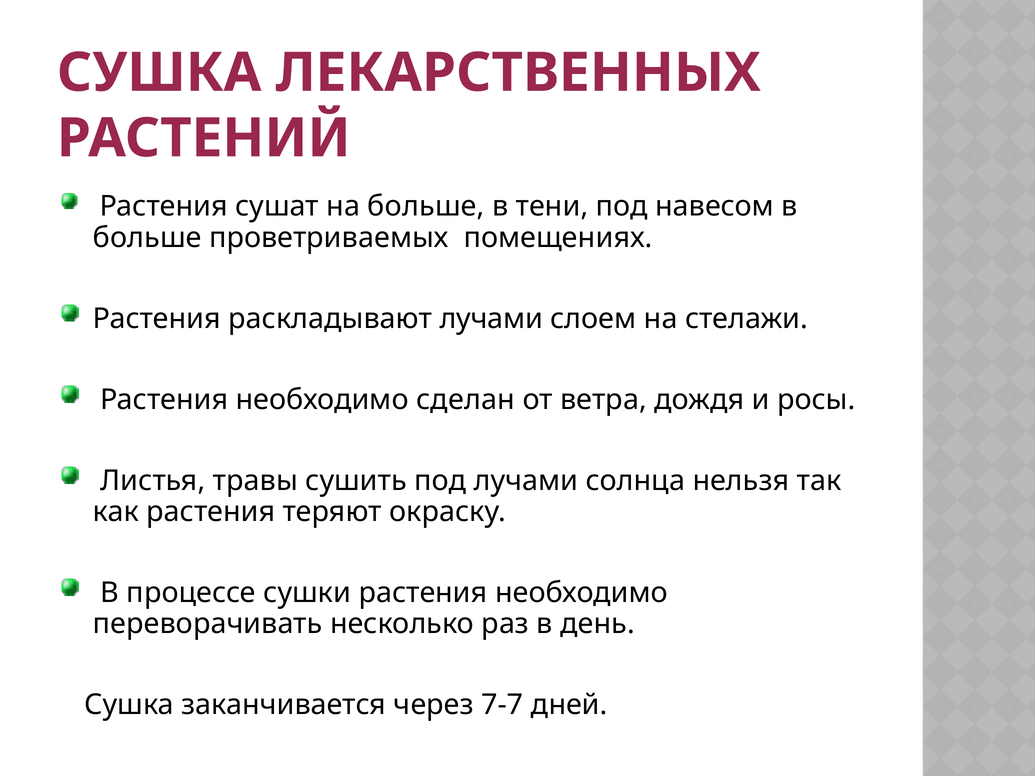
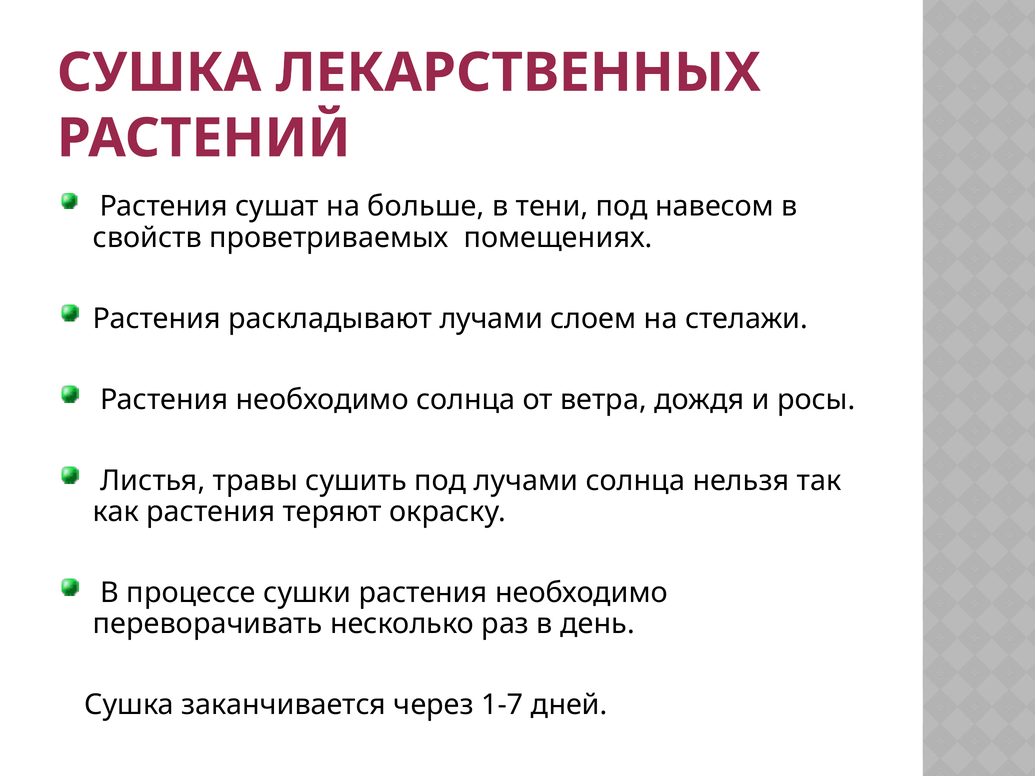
больше at (147, 238): больше -> свойств
необходимо сделан: сделан -> солнца
7-7: 7-7 -> 1-7
